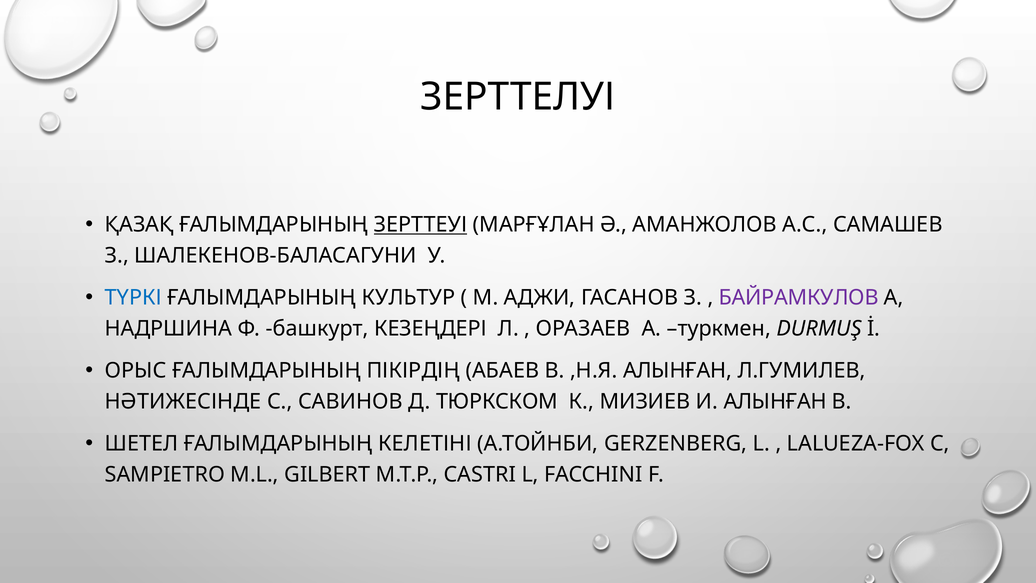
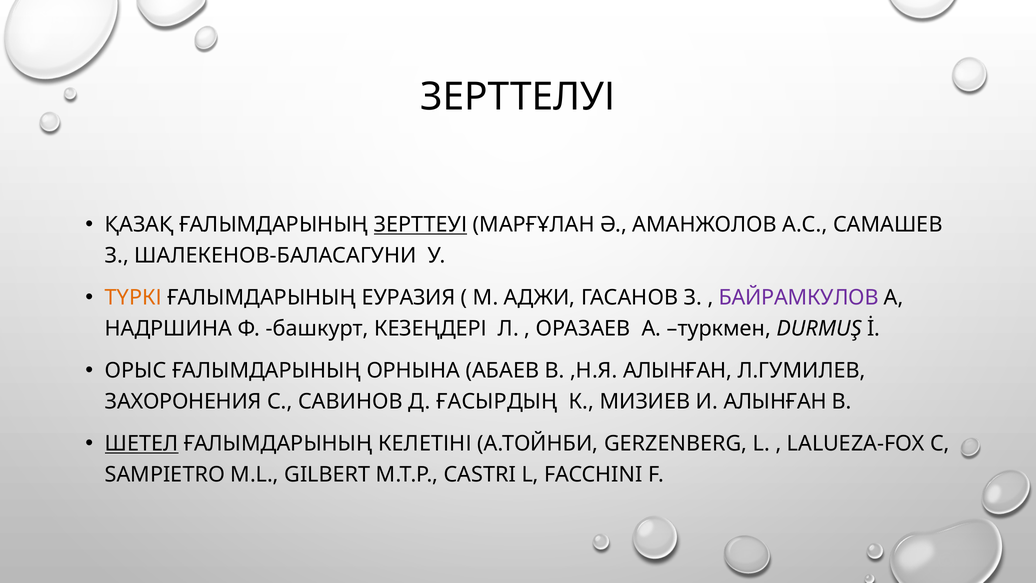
ТҮРКІ colour: blue -> orange
КУЛЬТУР: КУЛЬТУР -> ЕУРАЗИЯ
ПІКІРДІҢ: ПІКІРДІҢ -> ОРНЫНА
НӘТИЖЕСІНДЕ: НӘТИЖЕСІНДЕ -> ЗАХОРОНЕНИЯ
ТЮРКСКОМ: ТЮРКСКОМ -> ҒАСЫРДЫҢ
ШЕТЕЛ underline: none -> present
